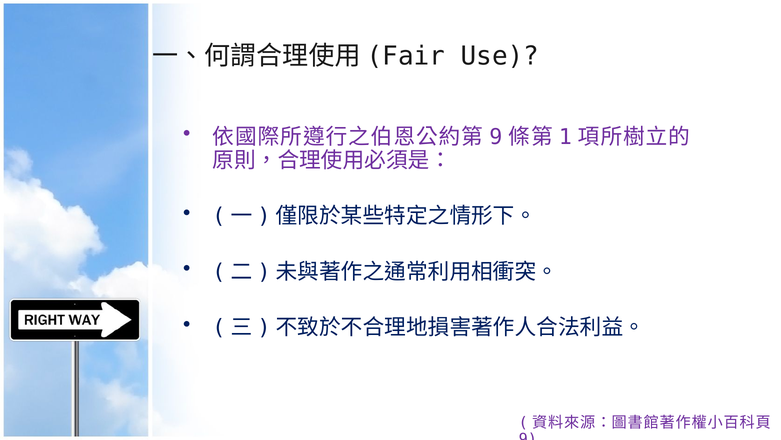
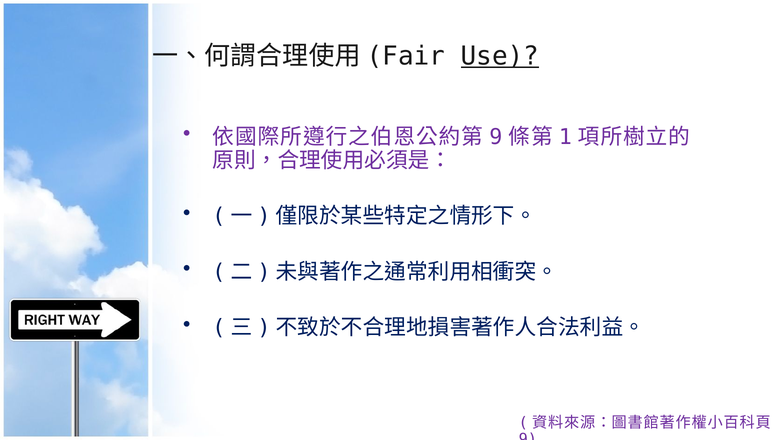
Use underline: none -> present
